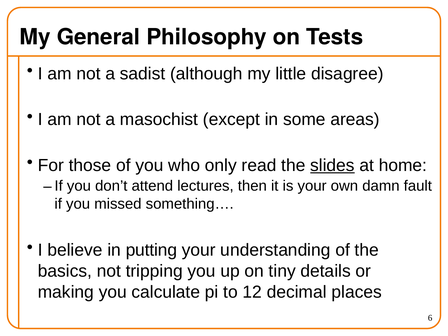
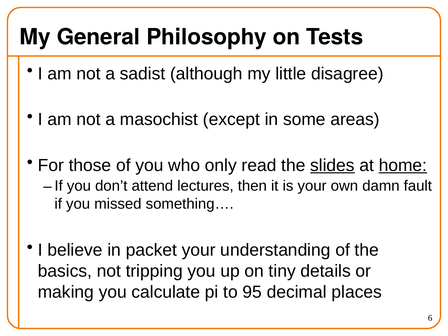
home underline: none -> present
putting: putting -> packet
12: 12 -> 95
